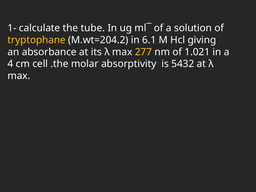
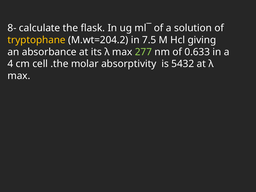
1-: 1- -> 8-
tube: tube -> flask
6.1: 6.1 -> 7.5
277 colour: yellow -> light green
1.021: 1.021 -> 0.633
